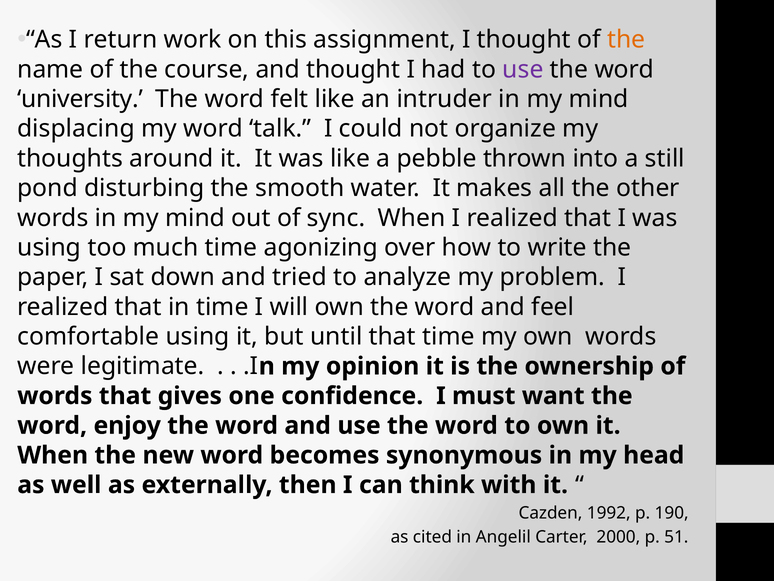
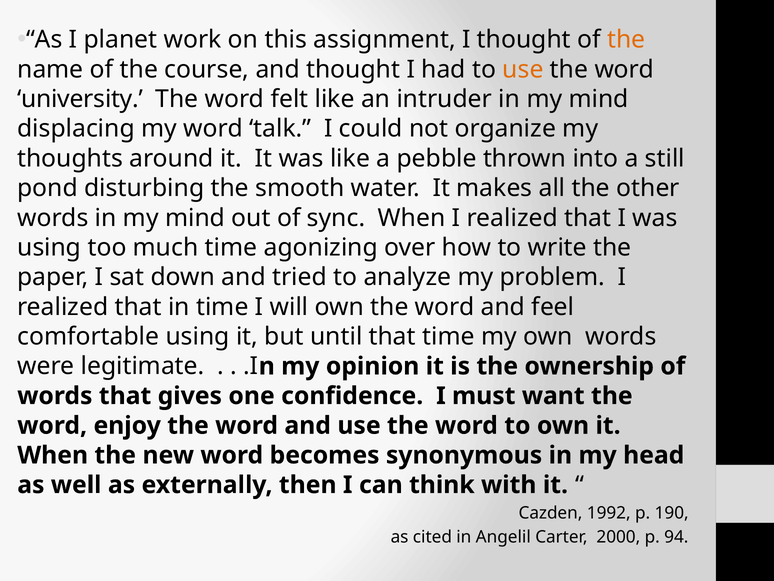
return: return -> planet
use at (523, 69) colour: purple -> orange
51: 51 -> 94
